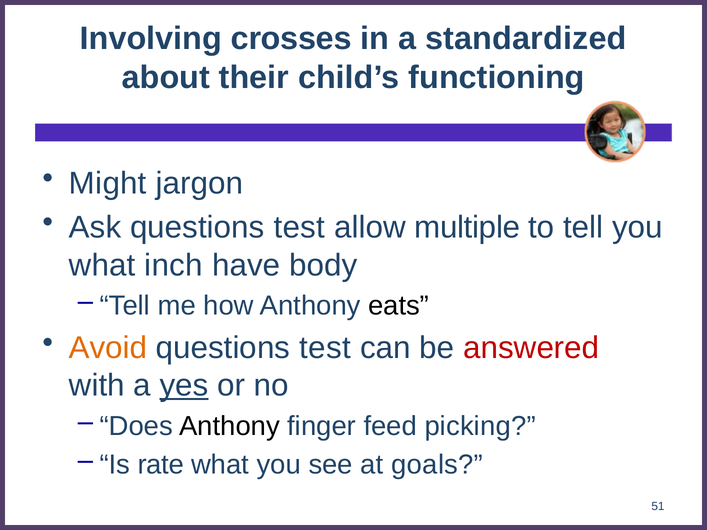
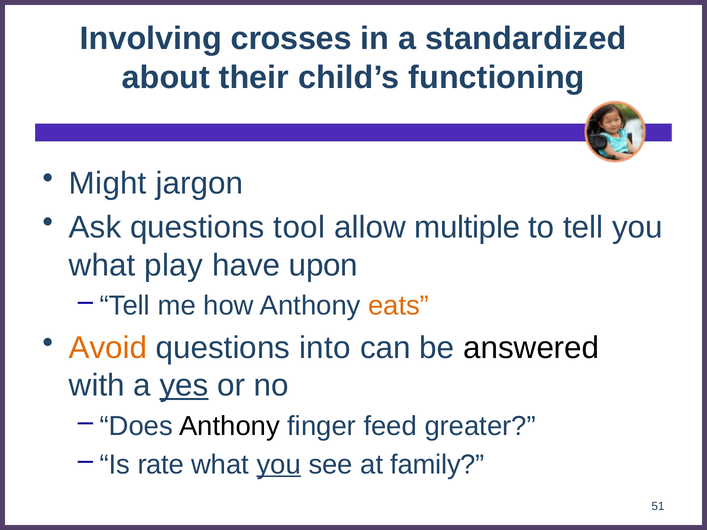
Ask questions test: test -> tool
inch: inch -> play
body: body -> upon
eats colour: black -> orange
test at (325, 348): test -> into
answered colour: red -> black
picking: picking -> greater
you at (279, 465) underline: none -> present
goals: goals -> family
